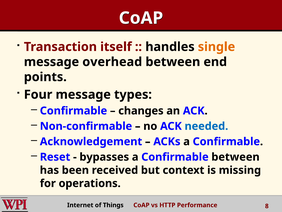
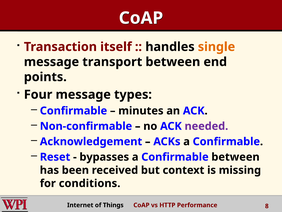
overhead: overhead -> transport
changes: changes -> minutes
needed colour: blue -> purple
operations: operations -> conditions
